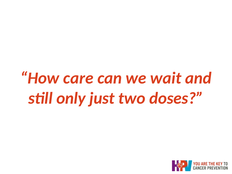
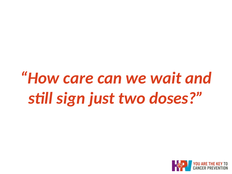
only: only -> sign
